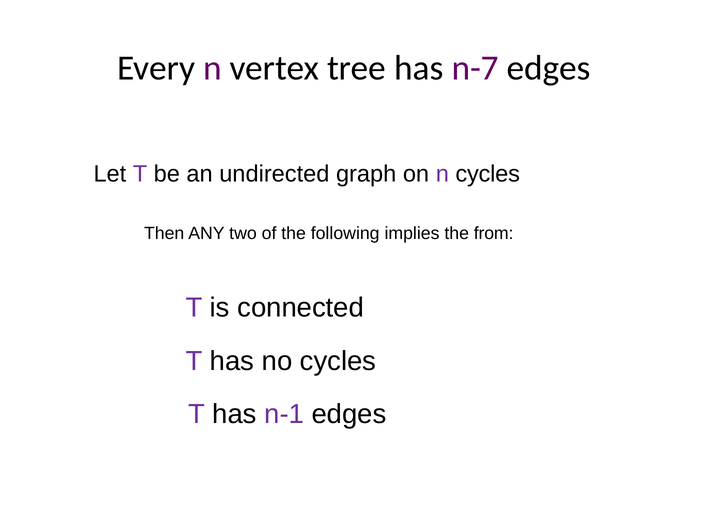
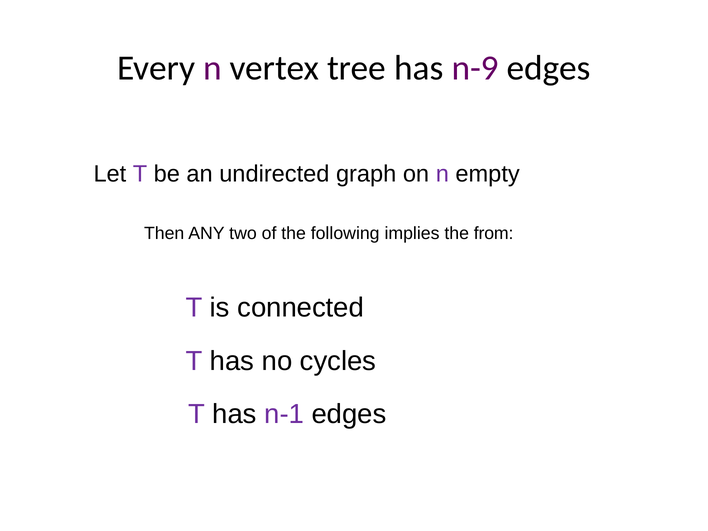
n-7: n-7 -> n-9
n cycles: cycles -> empty
